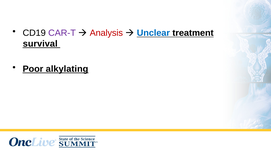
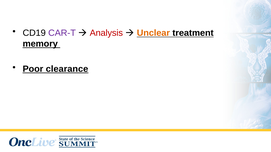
Unclear colour: blue -> orange
survival: survival -> memory
alkylating: alkylating -> clearance
